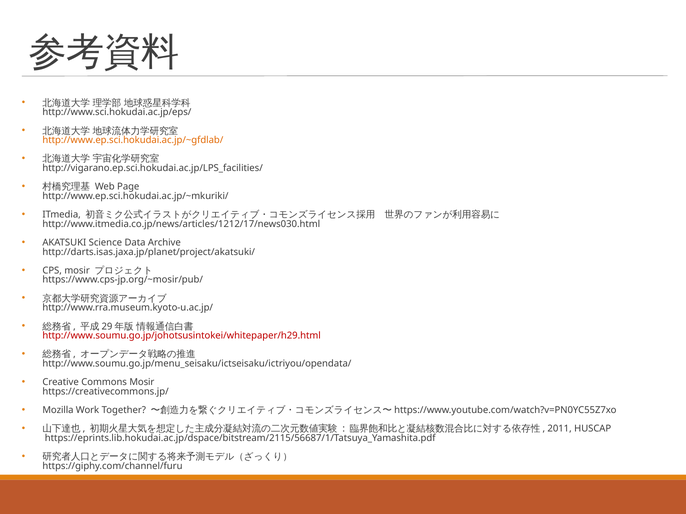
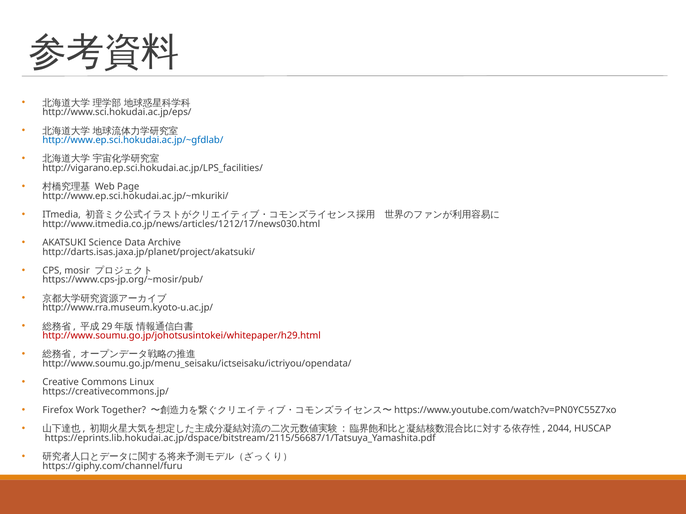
http://www.ep.sci.hokudai.ac.jp/~gfdlab/ colour: orange -> blue
Commons Mosir: Mosir -> Linux
Mozilla: Mozilla -> Firefox
2011: 2011 -> 2044
